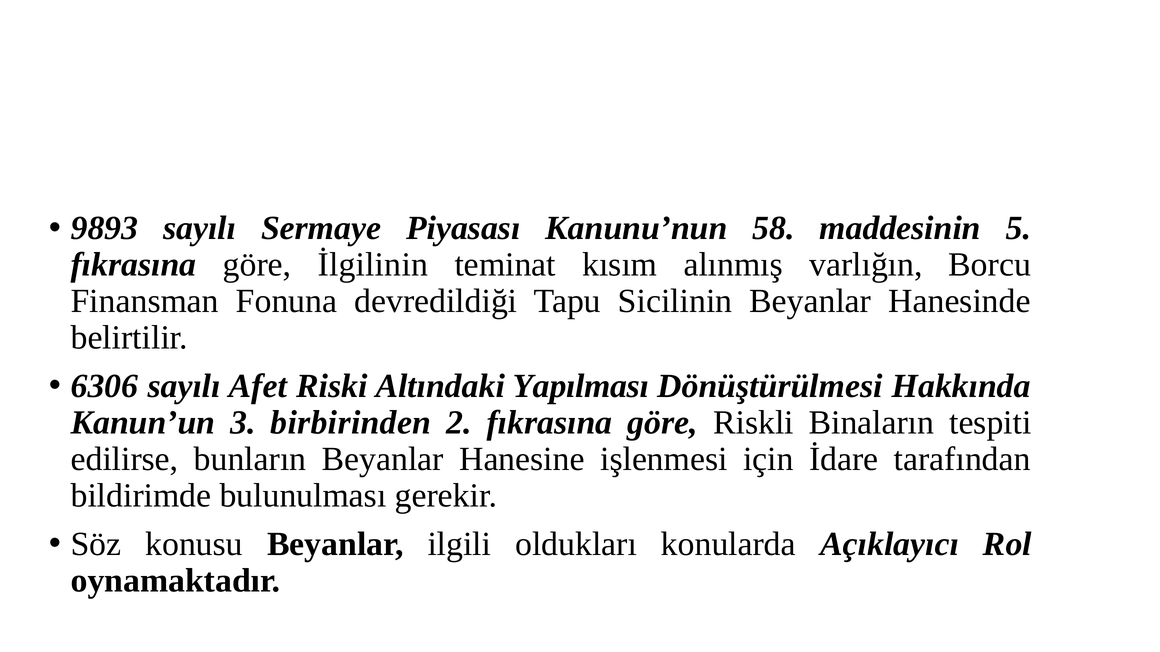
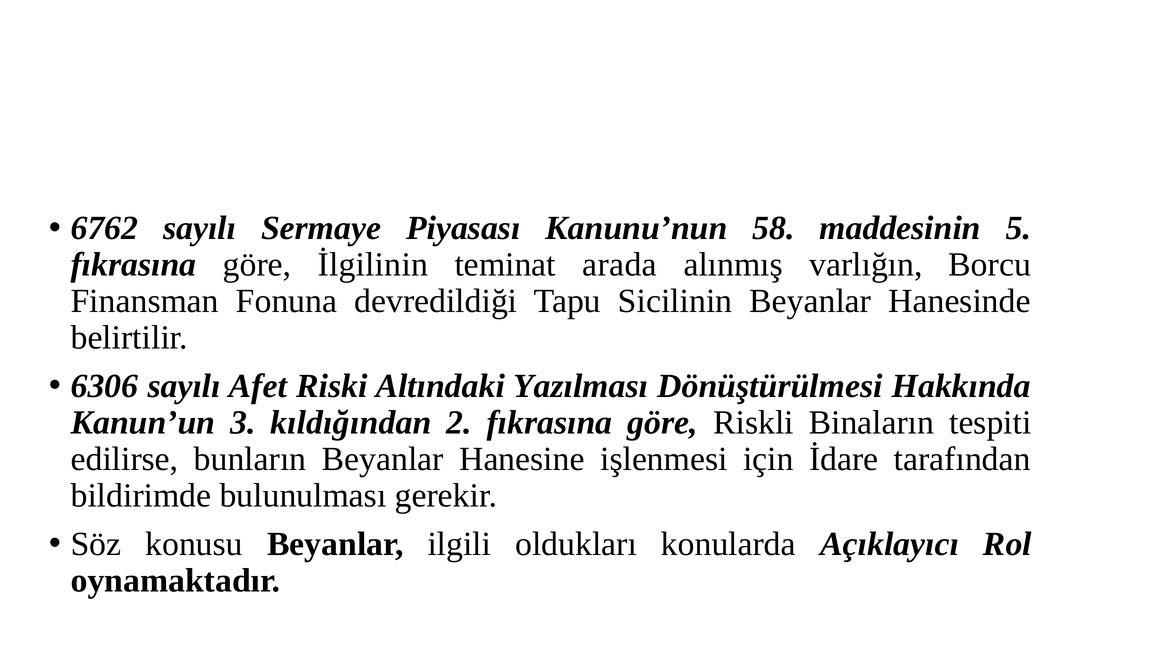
9893: 9893 -> 6762
kısım: kısım -> arada
Yapılması: Yapılması -> Yazılması
birbirinden: birbirinden -> kıldığından
